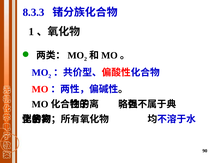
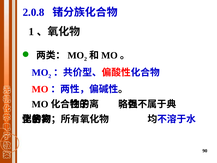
8.3.3: 8.3.3 -> 2.0.8
